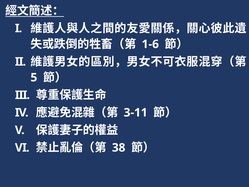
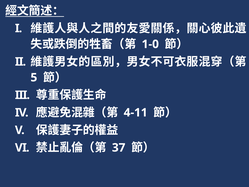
1-6: 1-6 -> 1-0
3-11: 3-11 -> 4-11
38: 38 -> 37
